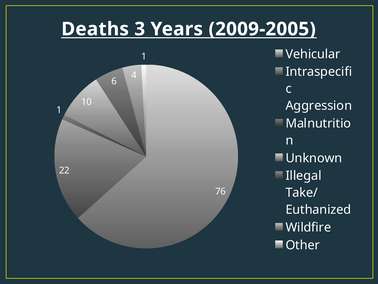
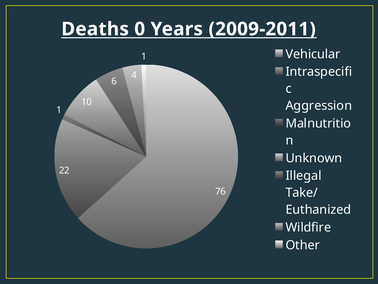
3: 3 -> 0
2009-2005: 2009-2005 -> 2009-2011
